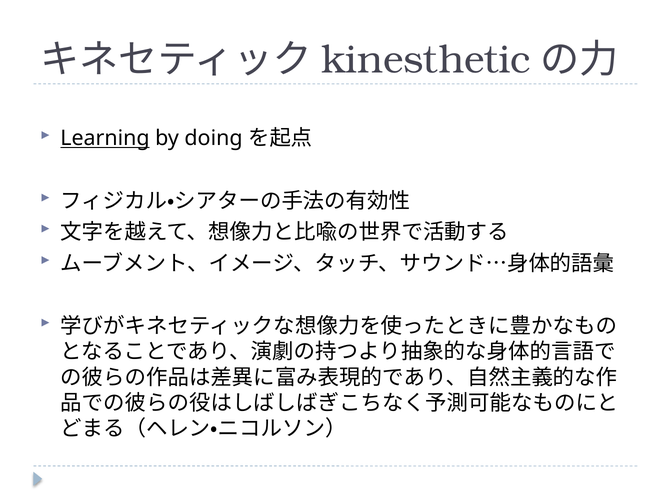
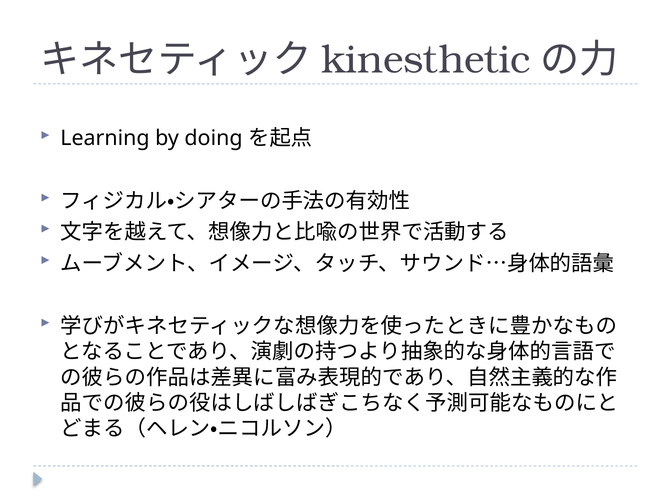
Learning underline: present -> none
